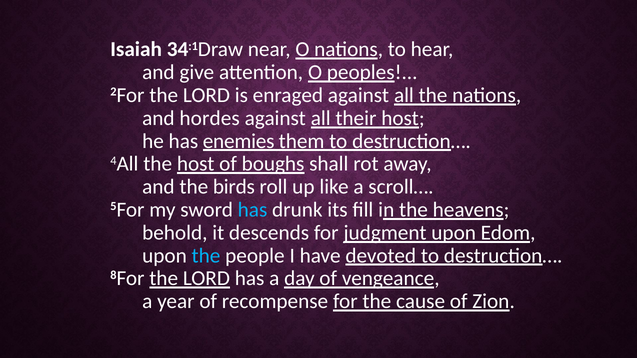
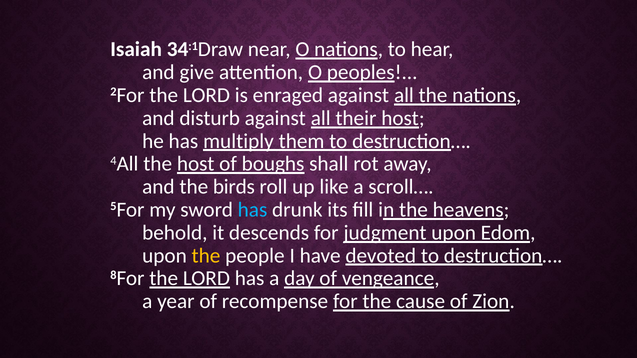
hordes: hordes -> disturb
enemies: enemies -> multiply
the at (206, 256) colour: light blue -> yellow
